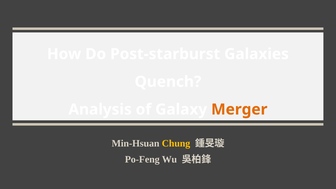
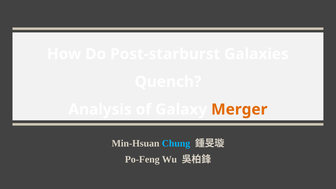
Chung colour: yellow -> light blue
